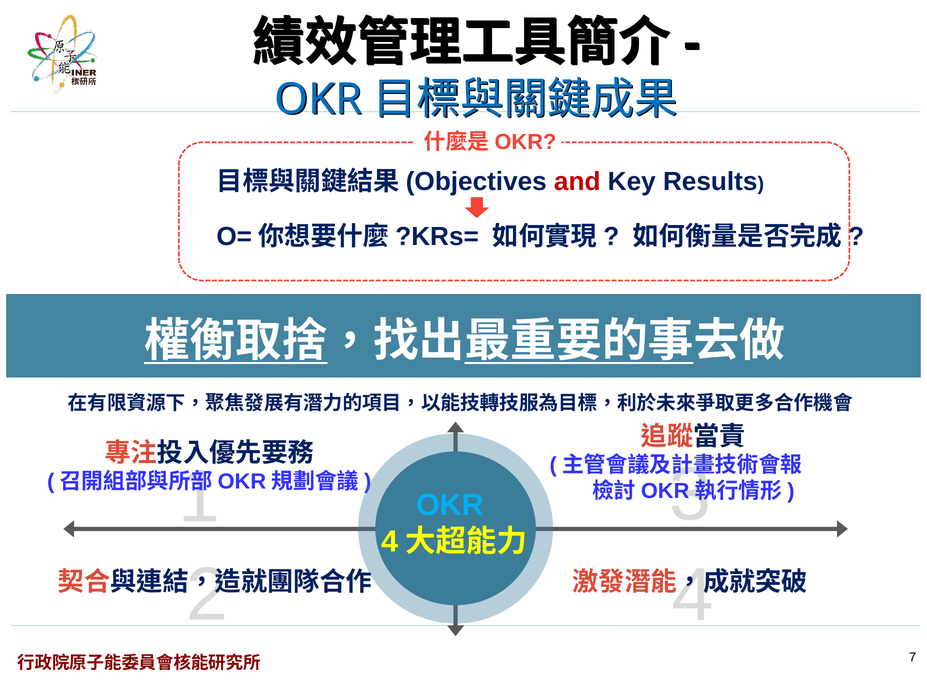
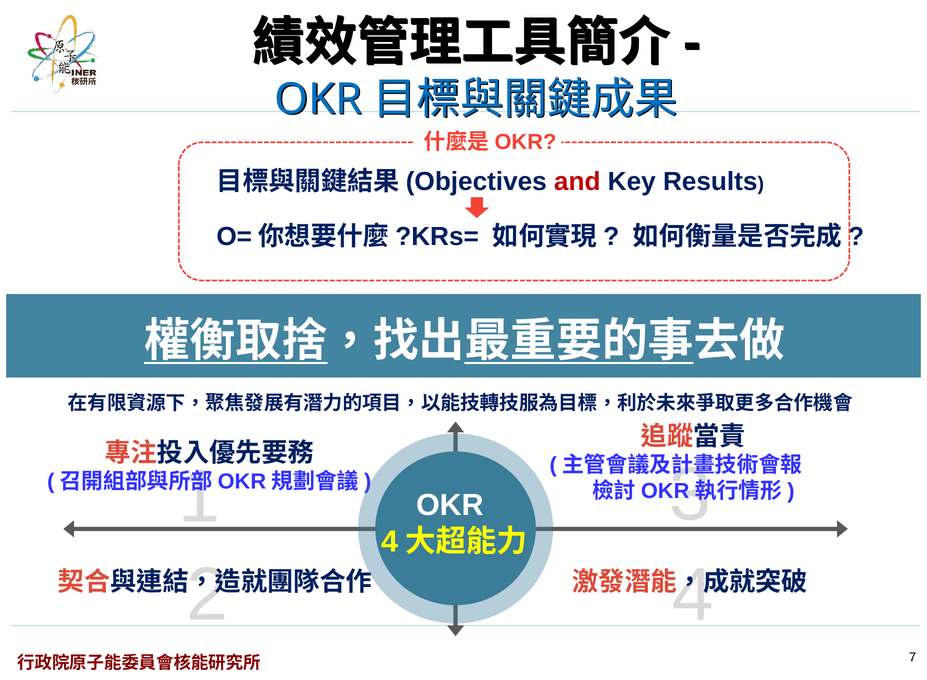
OKR at (450, 505) colour: light blue -> white
